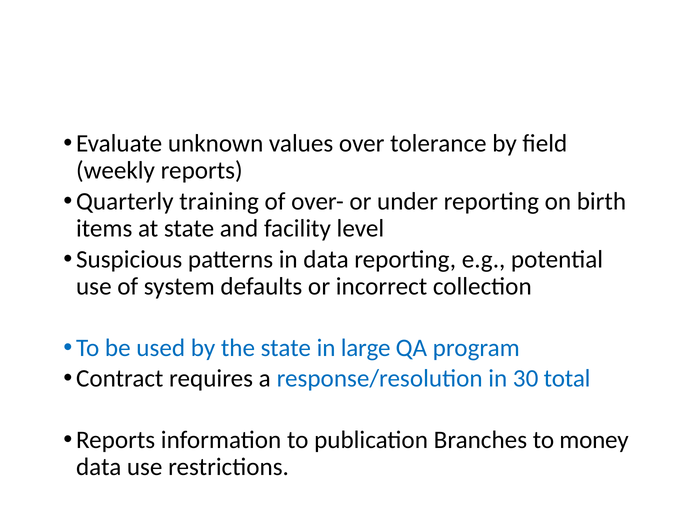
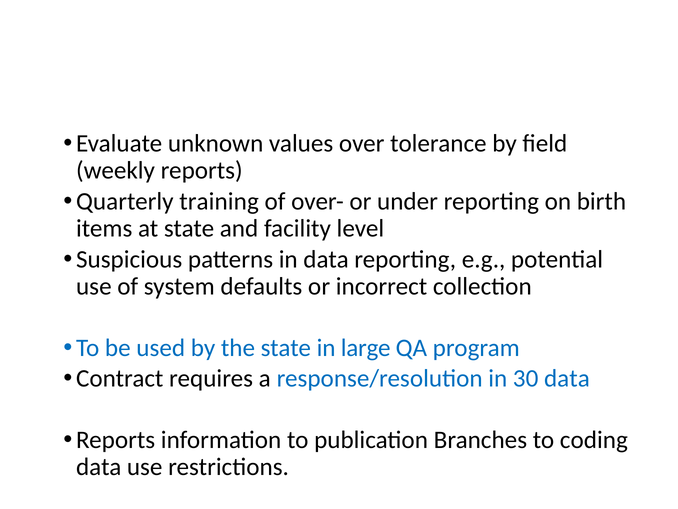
30 total: total -> data
money: money -> coding
